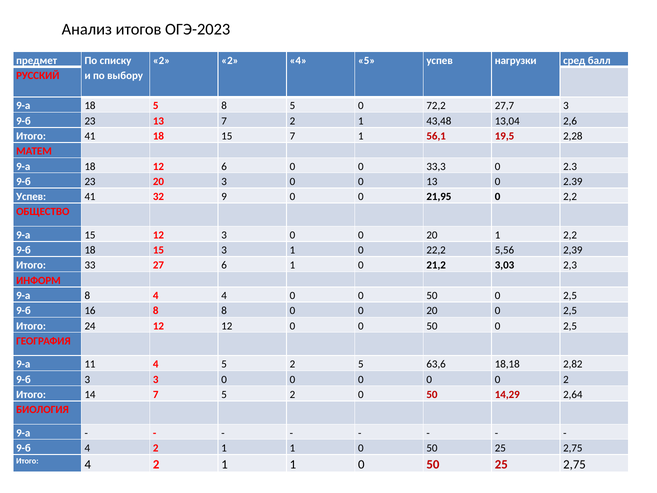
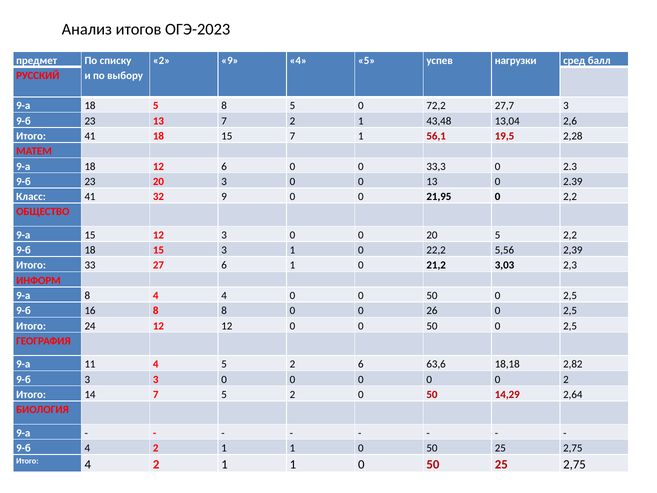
2 2: 2 -> 9
Успев at (31, 197): Успев -> Класс
20 1: 1 -> 5
8 0 0 20: 20 -> 26
2 5: 5 -> 6
